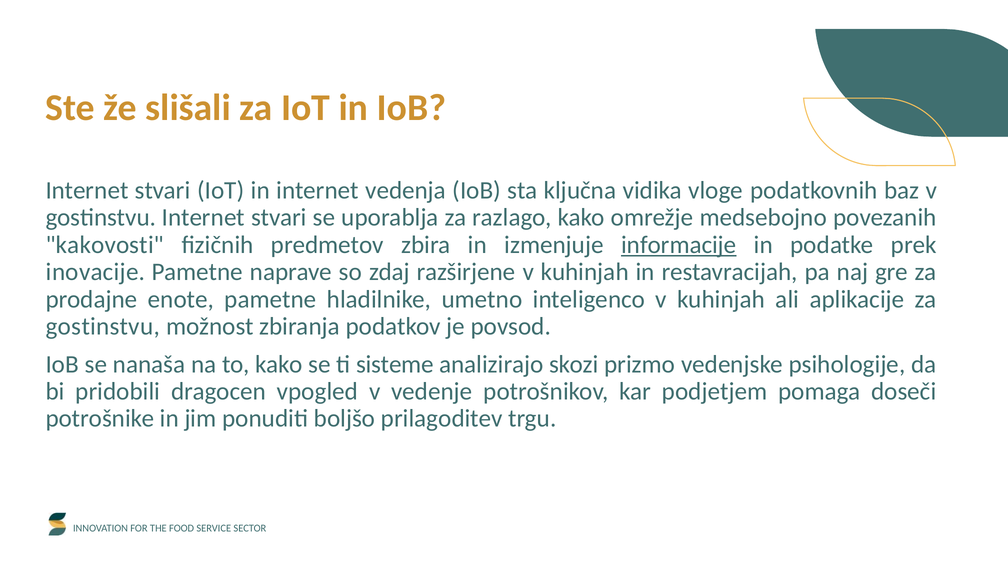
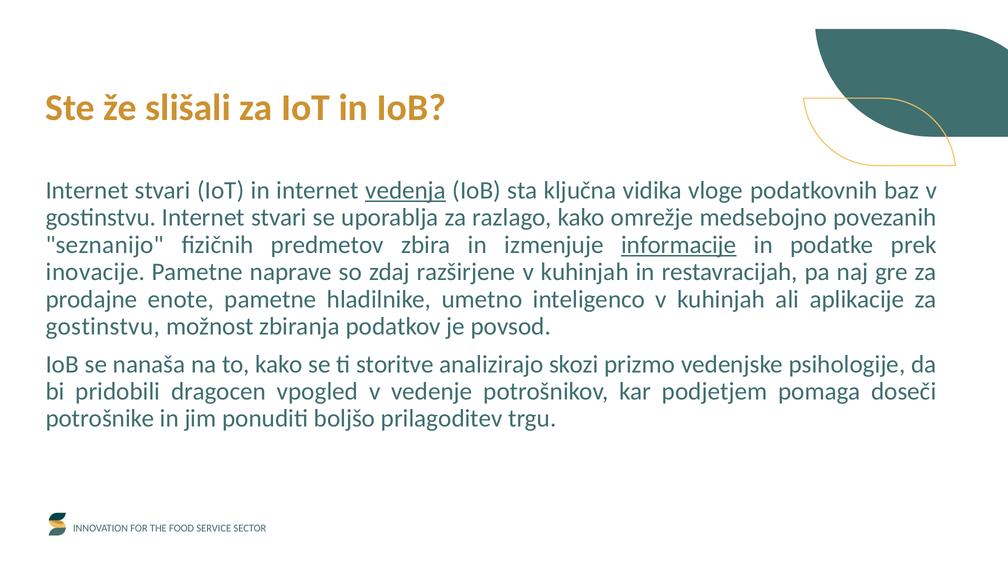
vedenja underline: none -> present
kakovosti: kakovosti -> seznanijo
sisteme: sisteme -> storitve
